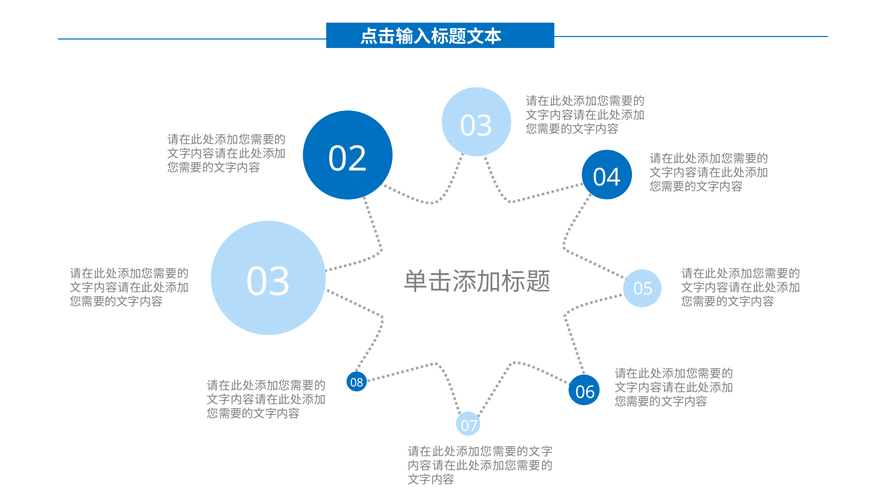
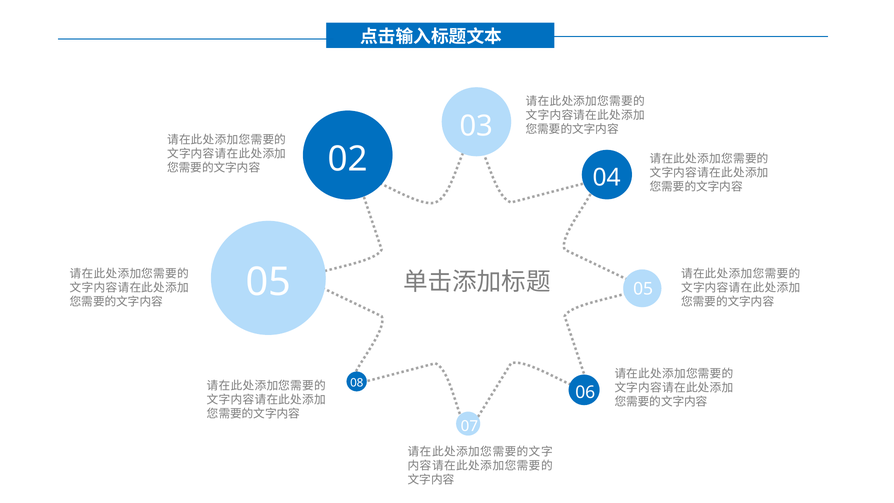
03 at (268, 282): 03 -> 05
